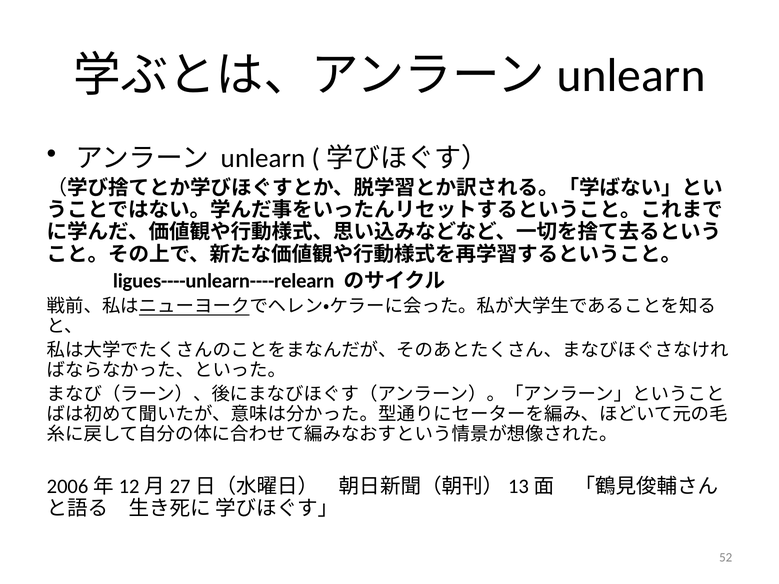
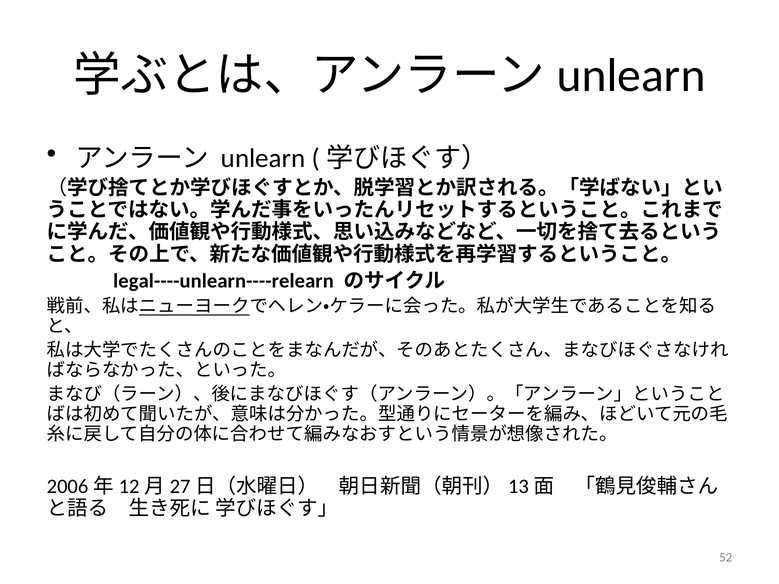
ligues----unlearn----relearn: ligues----unlearn----relearn -> legal----unlearn----relearn
